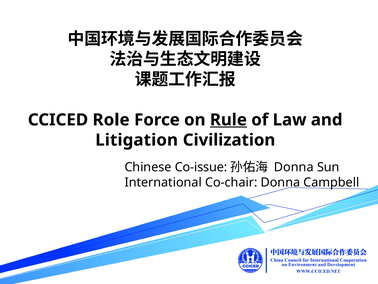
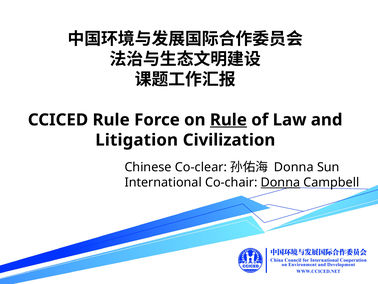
CCICED Role: Role -> Rule
Co-issue: Co-issue -> Co-clear
Donna at (280, 182) underline: none -> present
